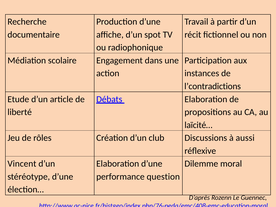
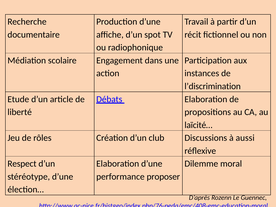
l’contradictions: l’contradictions -> l’discrimination
Vincent: Vincent -> Respect
question: question -> proposer
